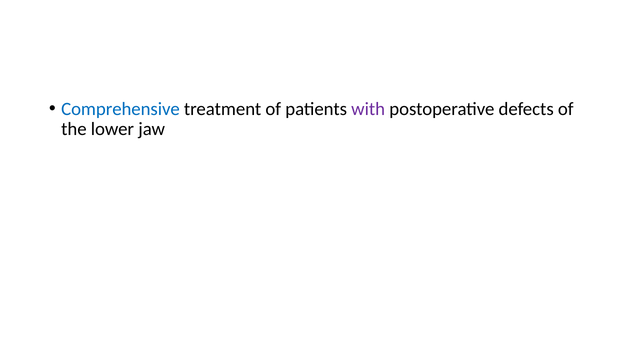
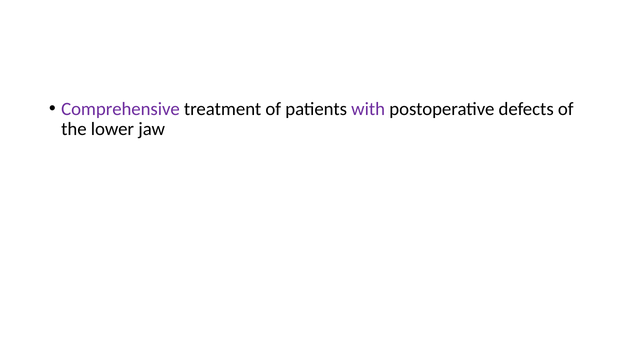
Comprehensive colour: blue -> purple
